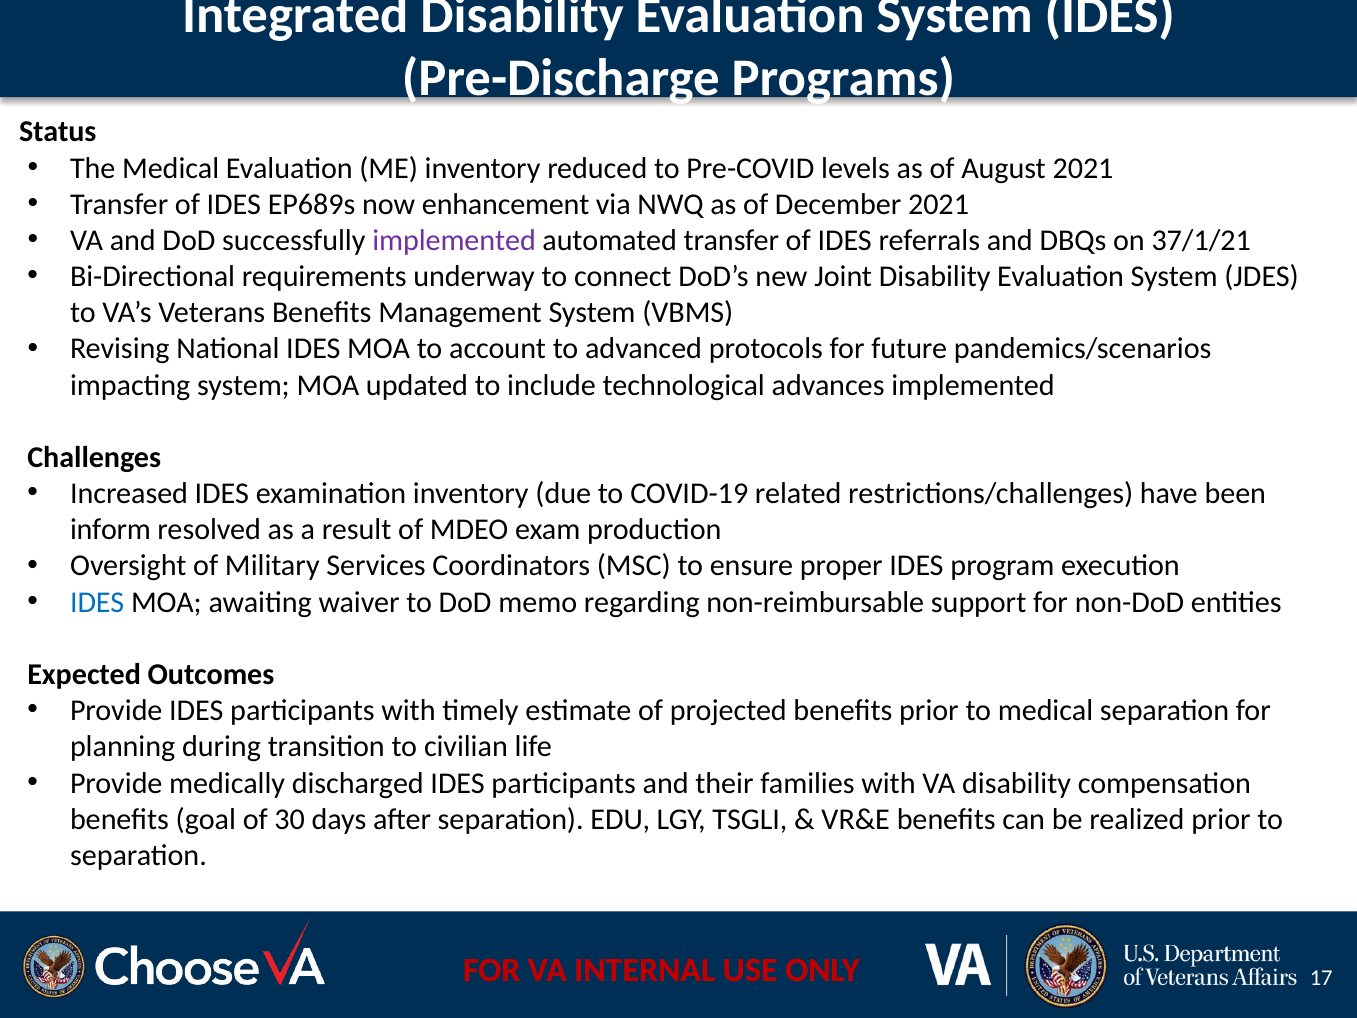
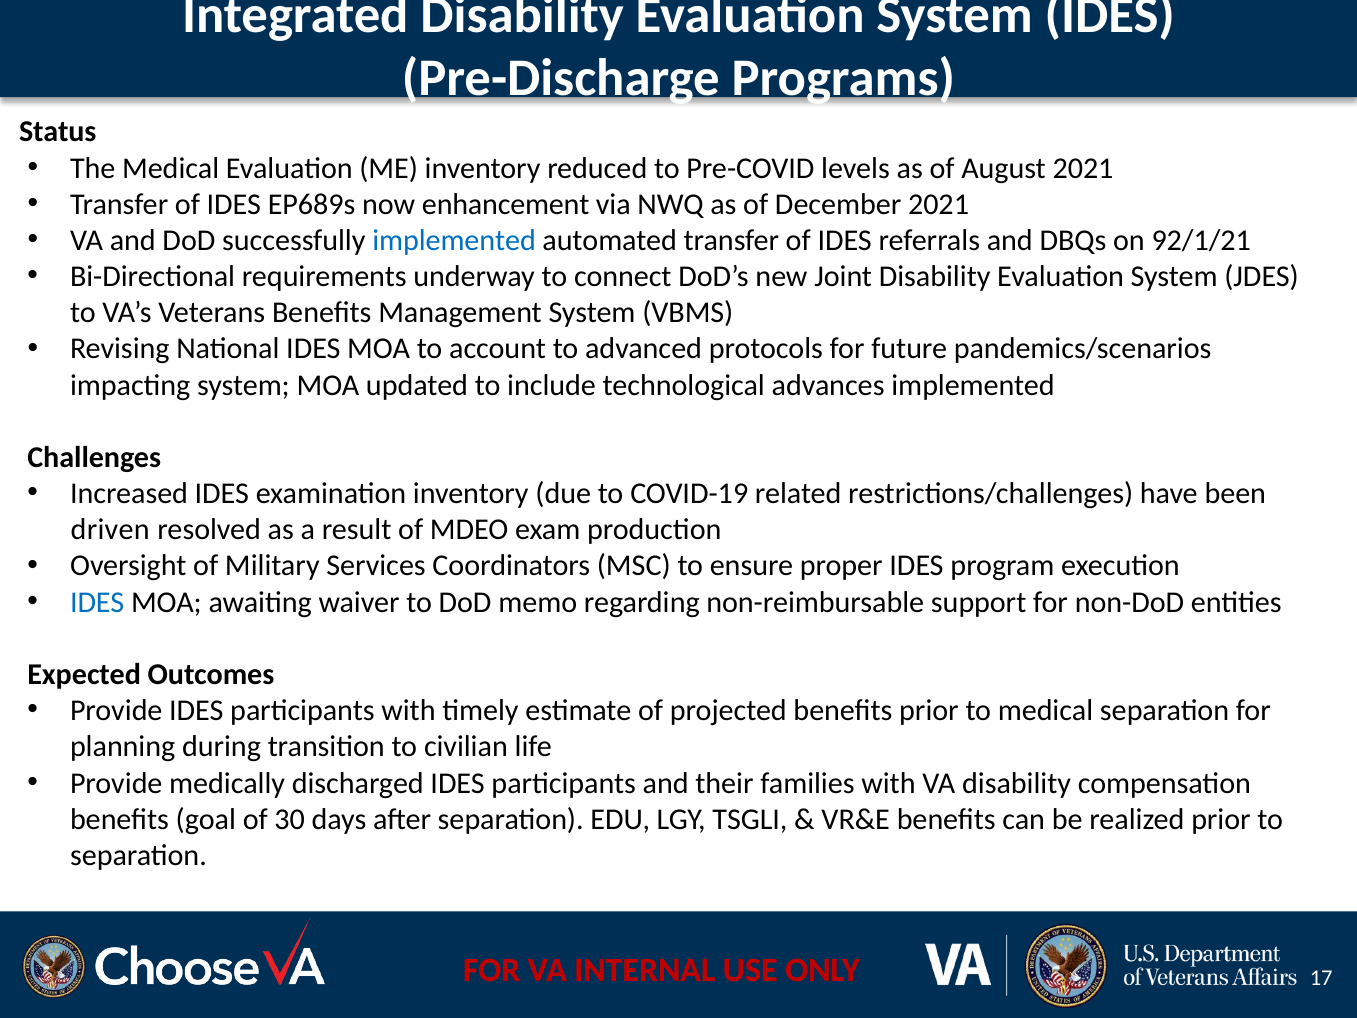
implemented at (454, 240) colour: purple -> blue
37/1/21: 37/1/21 -> 92/1/21
inform: inform -> driven
